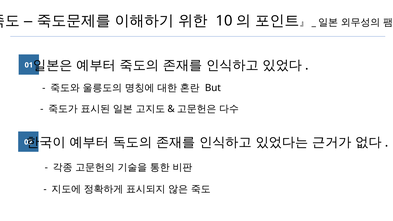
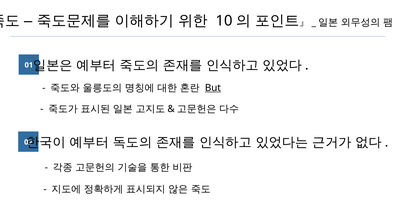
But underline: none -> present
